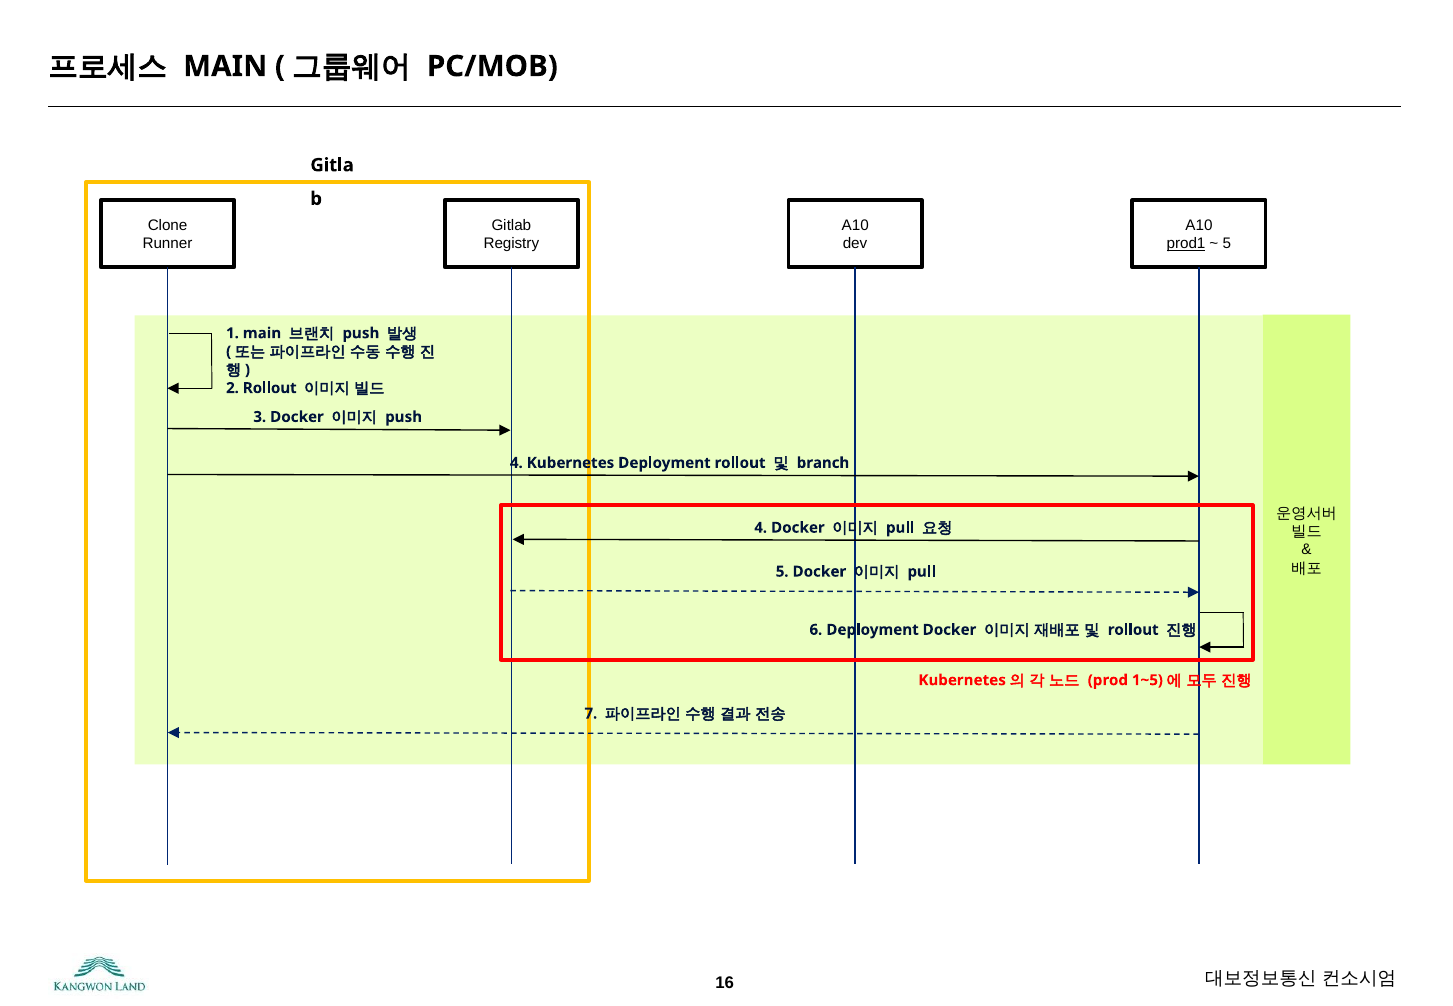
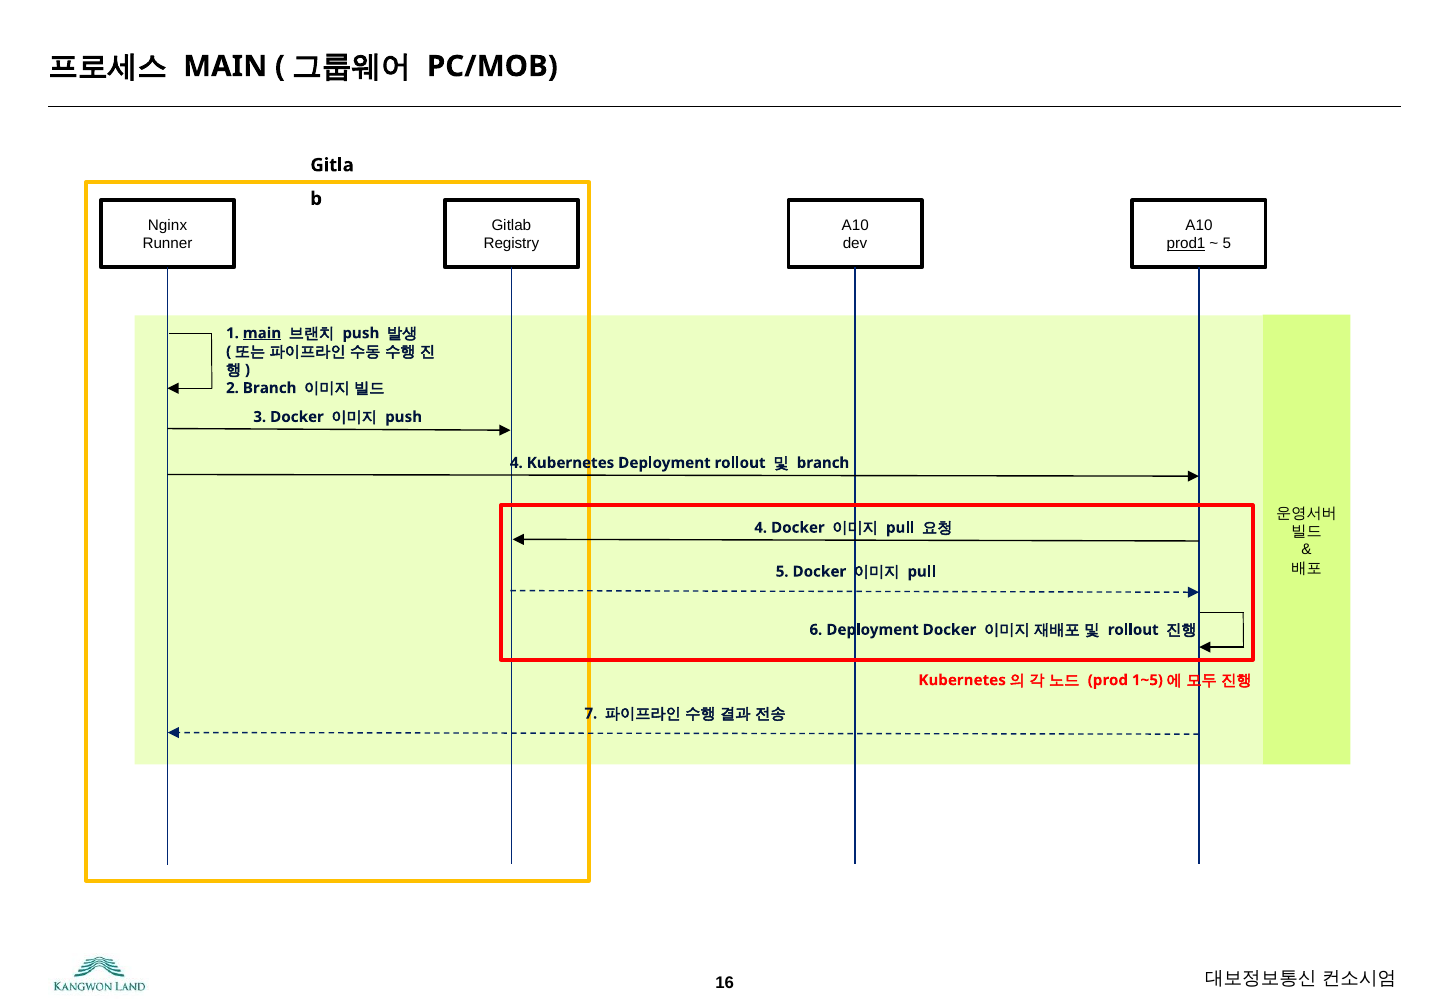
Clone: Clone -> Nginx
main at (262, 333) underline: none -> present
2 Rollout: Rollout -> Branch
